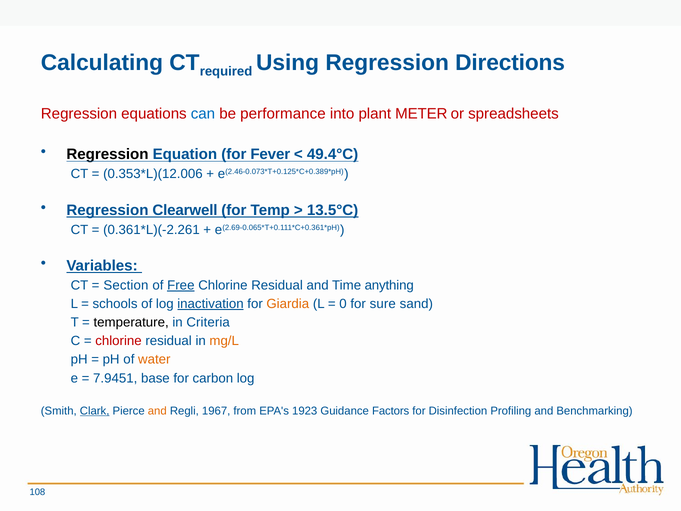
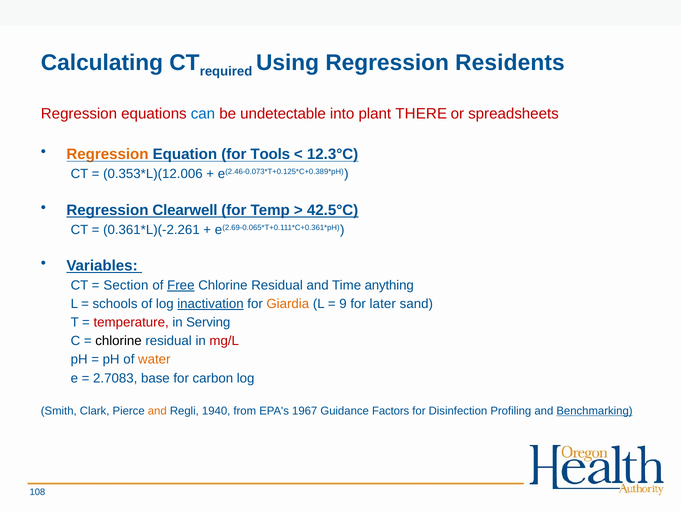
Directions: Directions -> Residents
performance: performance -> undetectable
METER: METER -> THERE
Regression at (107, 154) colour: black -> orange
Fever: Fever -> Tools
49.4°C: 49.4°C -> 12.3°C
13.5°C: 13.5°C -> 42.5°C
0: 0 -> 9
sure: sure -> later
temperature colour: black -> red
Criteria: Criteria -> Serving
chlorine at (118, 341) colour: red -> black
mg/L colour: orange -> red
7.9451: 7.9451 -> 2.7083
Clark underline: present -> none
1967: 1967 -> 1940
1923: 1923 -> 1967
Benchmarking underline: none -> present
